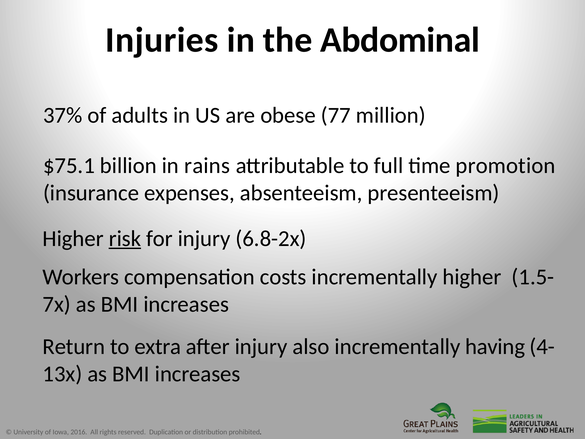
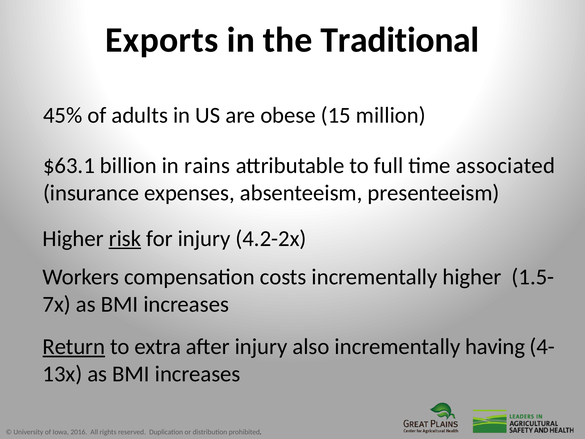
Injuries: Injuries -> Exports
Abdominal: Abdominal -> Traditional
37%: 37% -> 45%
77: 77 -> 15
$75.1: $75.1 -> $63.1
promotion: promotion -> associated
6.8-2x: 6.8-2x -> 4.2-2x
Return underline: none -> present
